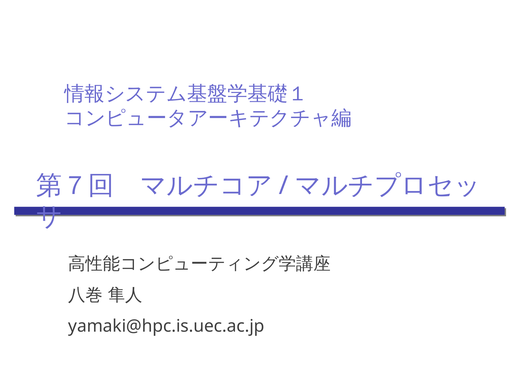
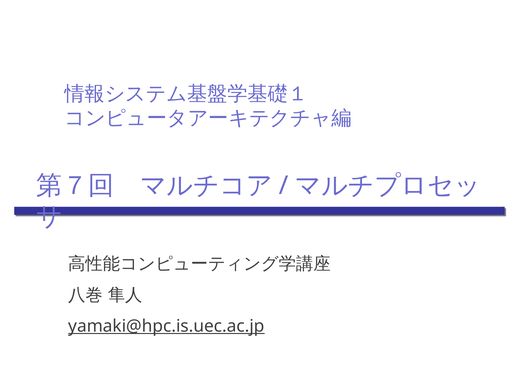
yamaki@hpc.is.uec.ac.jp underline: none -> present
